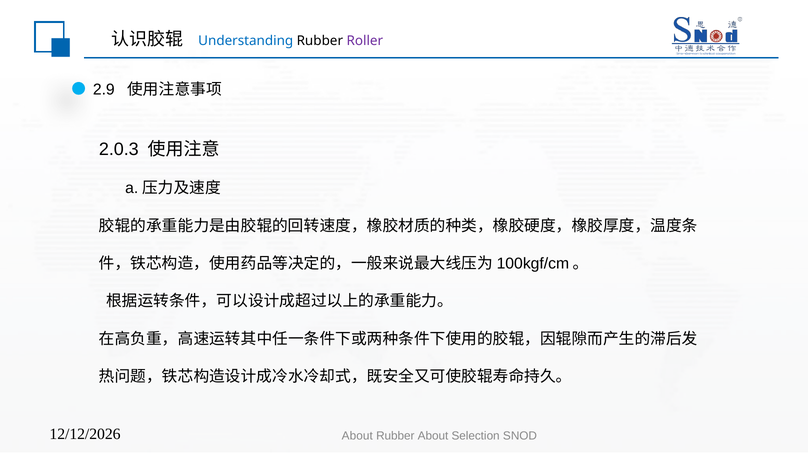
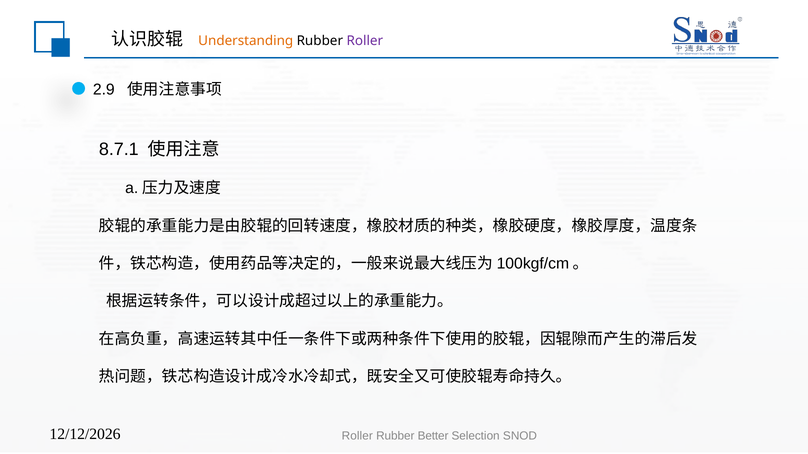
Understanding colour: blue -> orange
2.0.3: 2.0.3 -> 8.7.1
About at (357, 436): About -> Roller
Rubber About: About -> Better
